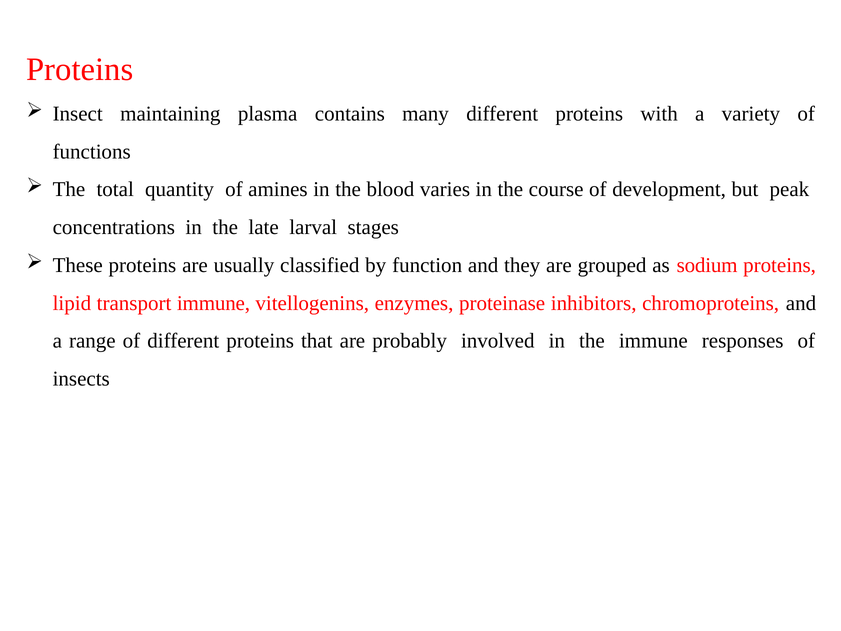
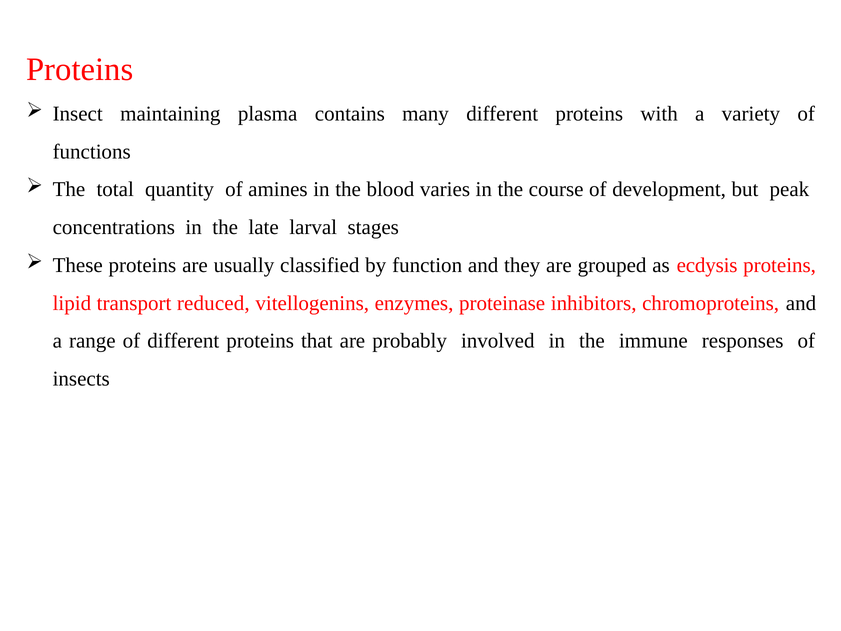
sodium: sodium -> ecdysis
transport immune: immune -> reduced
